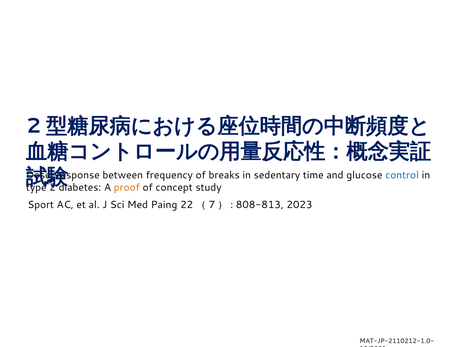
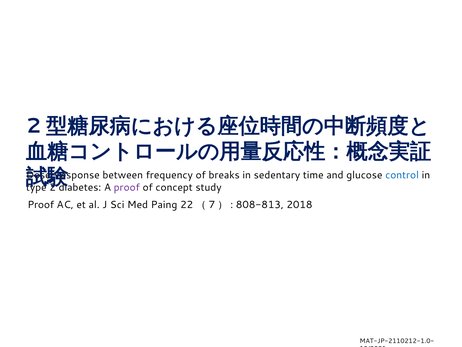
proof at (127, 187) colour: orange -> purple
Sport at (41, 204): Sport -> Proof
2023: 2023 -> 2018
